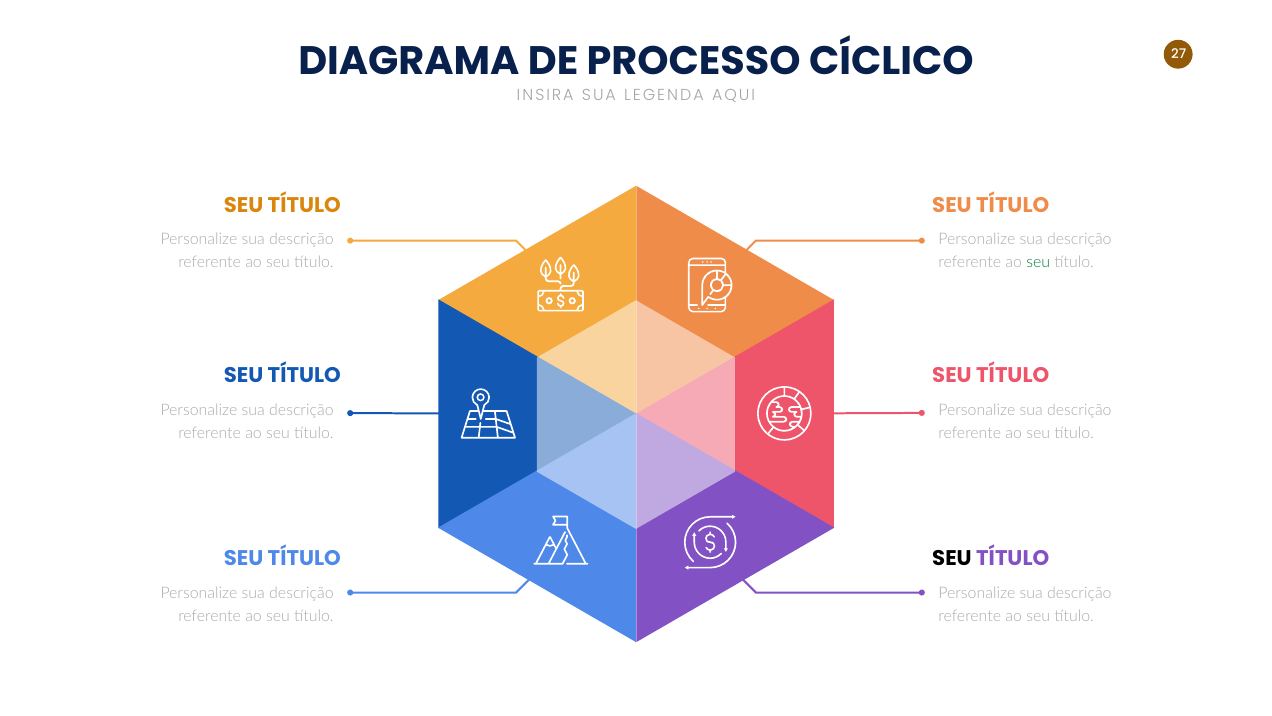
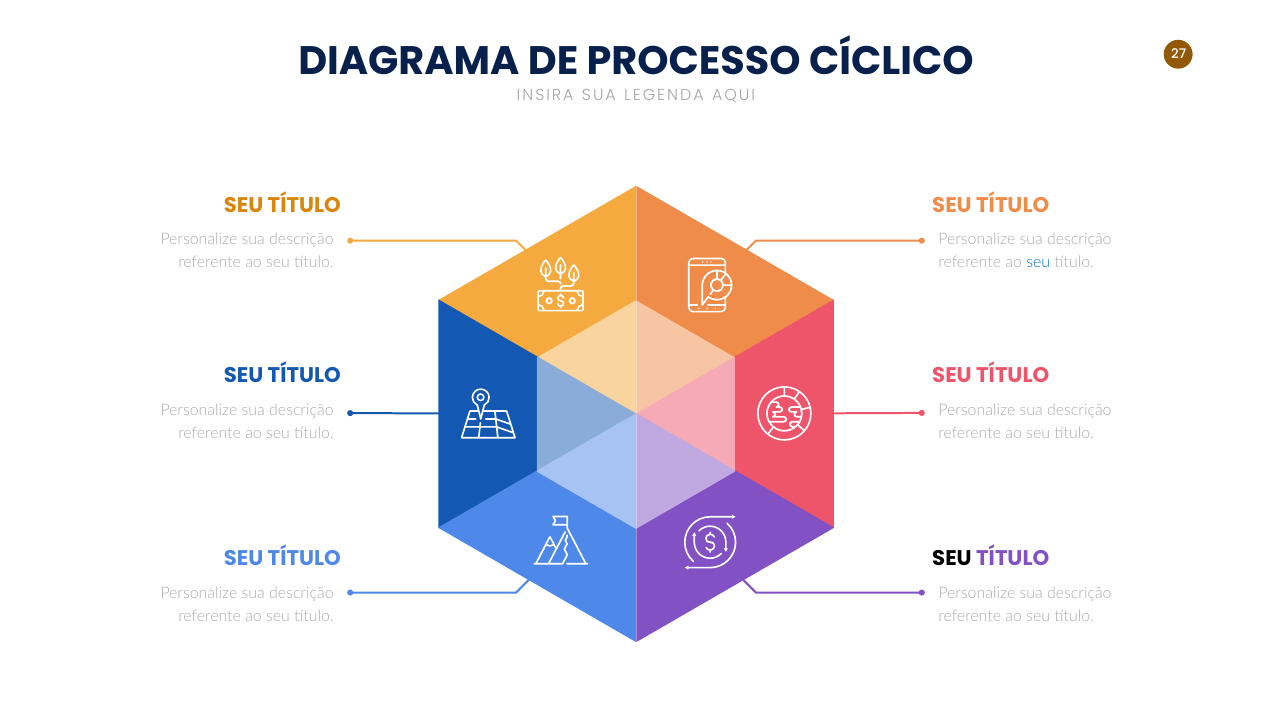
seu at (1038, 262) colour: green -> blue
